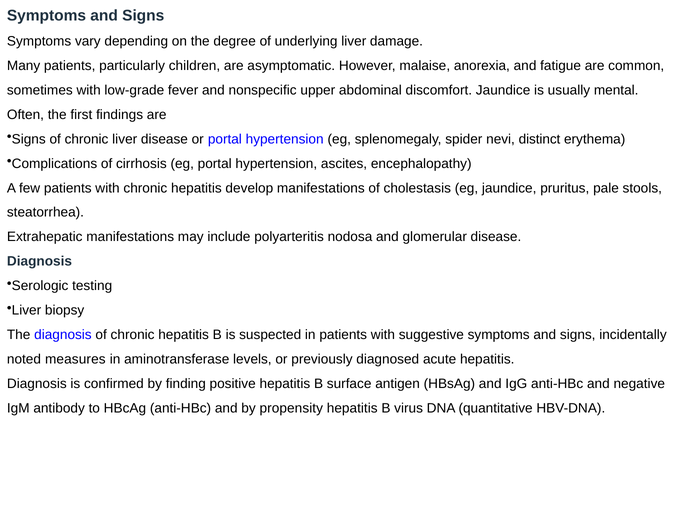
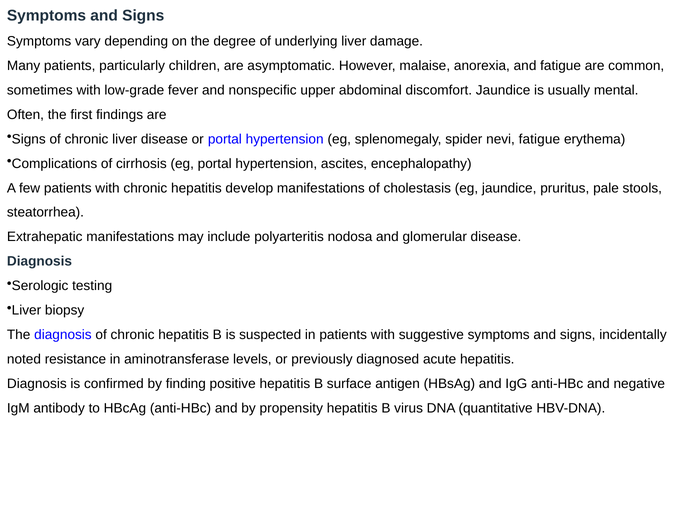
nevi distinct: distinct -> fatigue
measures: measures -> resistance
